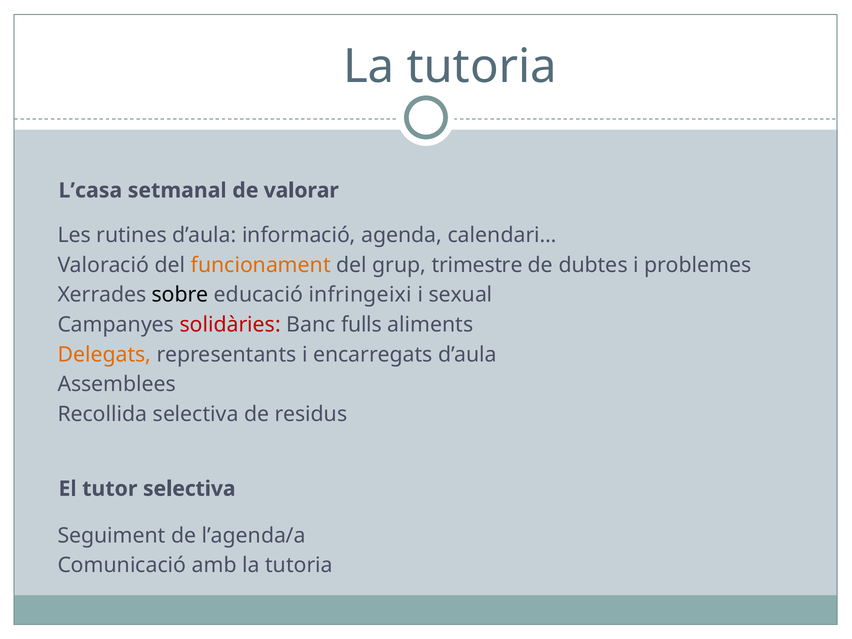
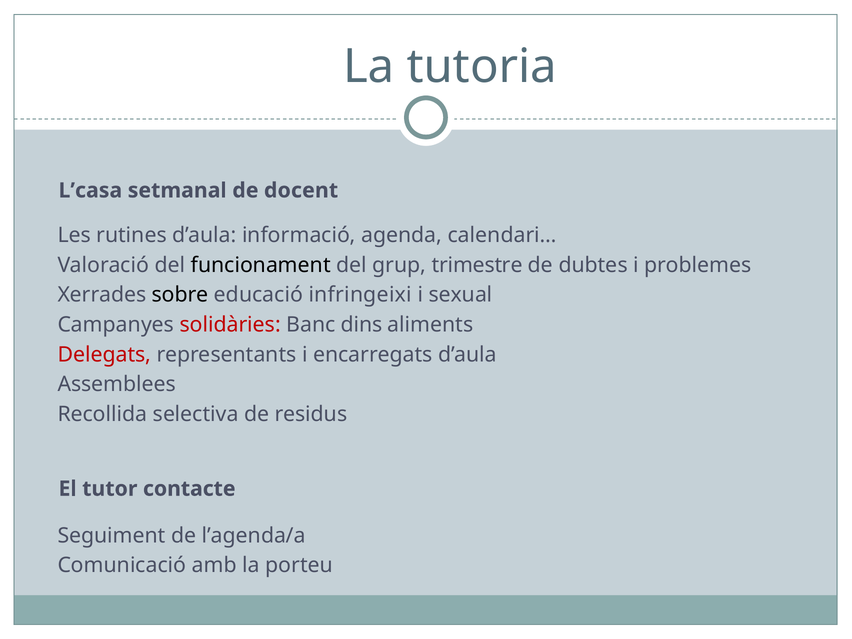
valorar: valorar -> docent
funcionament colour: orange -> black
fulls: fulls -> dins
Delegats colour: orange -> red
tutor selectiva: selectiva -> contacte
amb la tutoria: tutoria -> porteu
